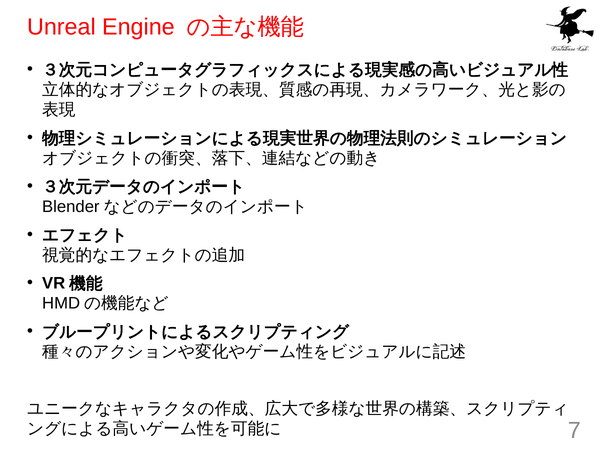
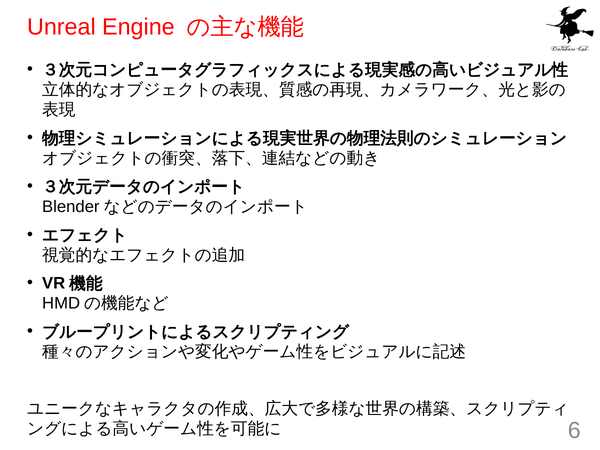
7: 7 -> 6
